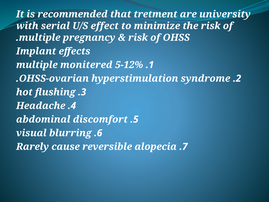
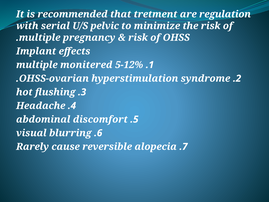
university: university -> regulation
effect: effect -> pelvic
